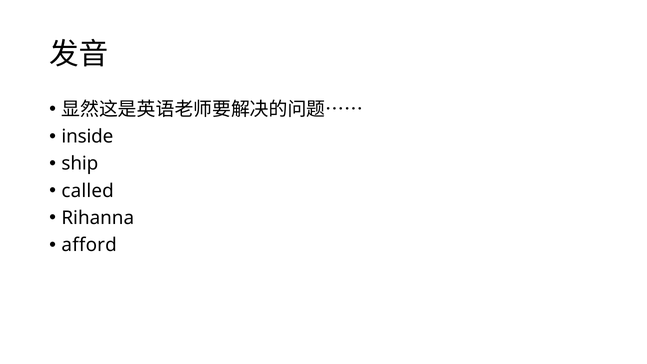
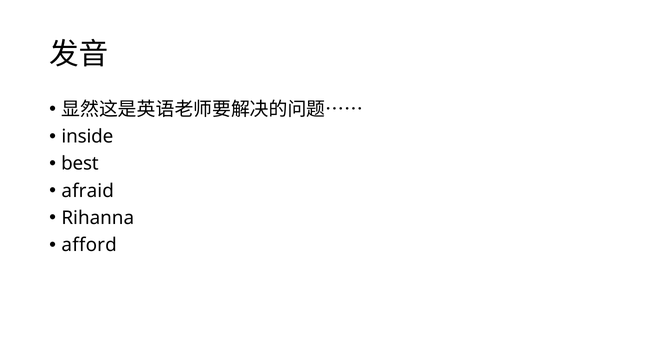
ship: ship -> best
called: called -> afraid
